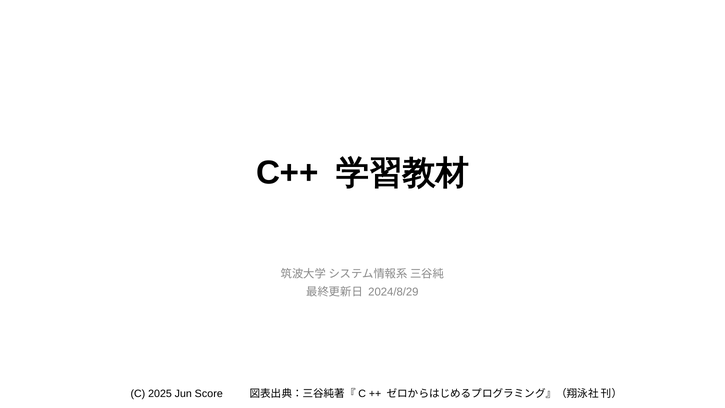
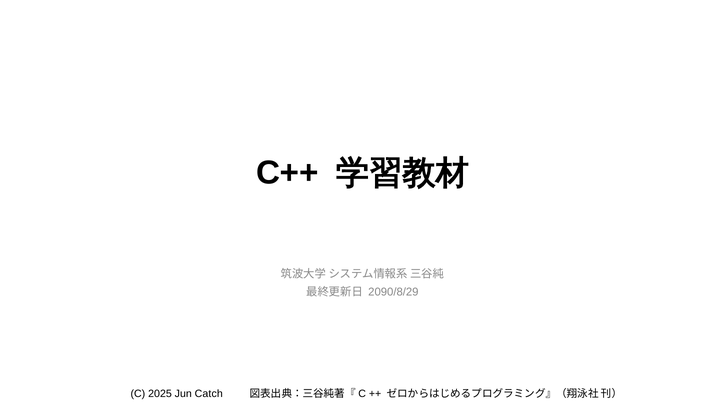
2024/8/29: 2024/8/29 -> 2090/8/29
Score: Score -> Catch
